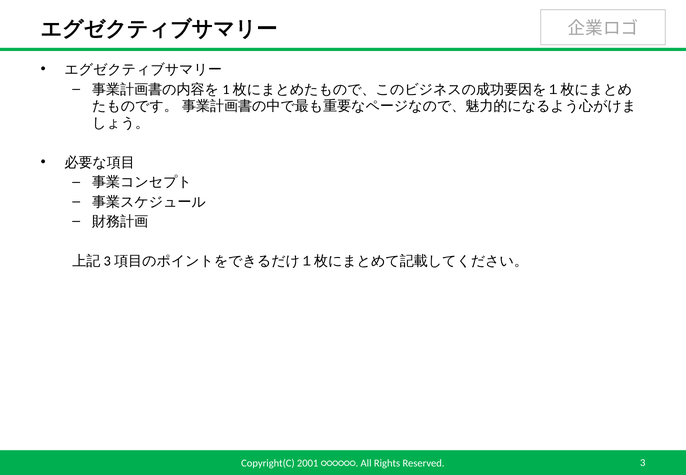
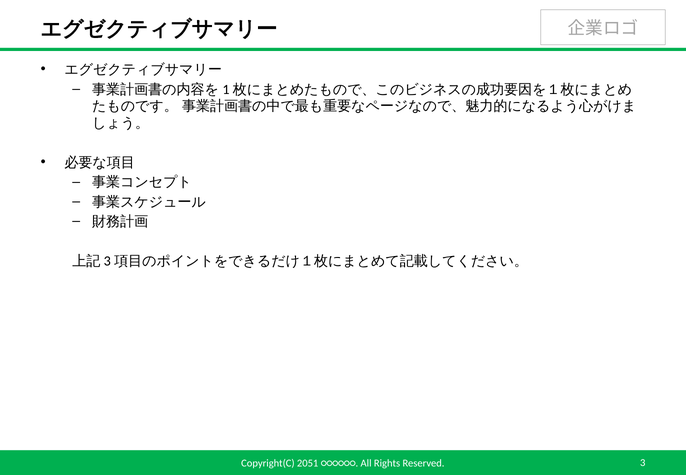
2001: 2001 -> 2051
